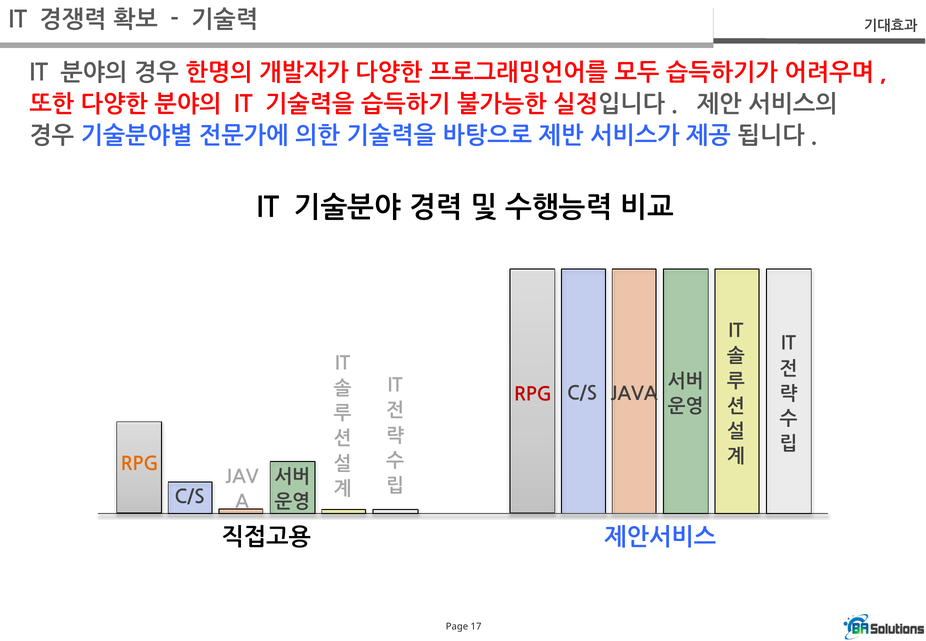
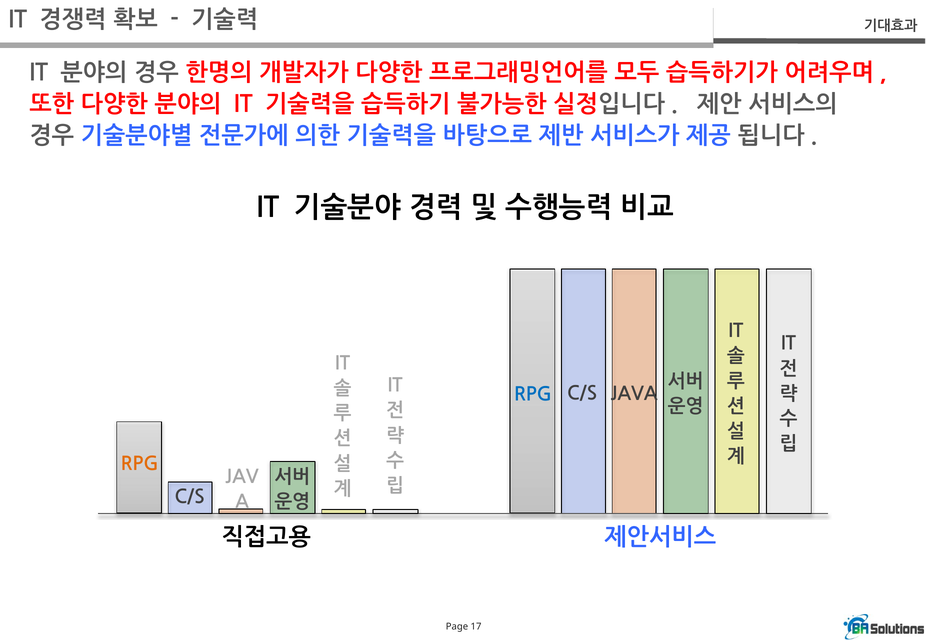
RPG at (533, 395) colour: red -> blue
